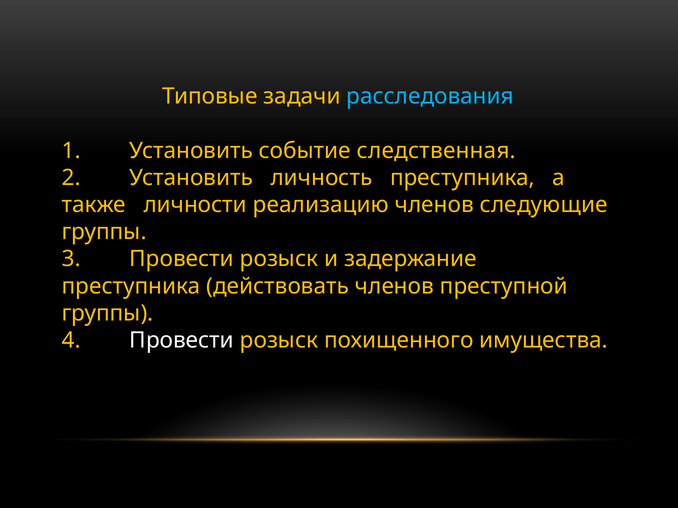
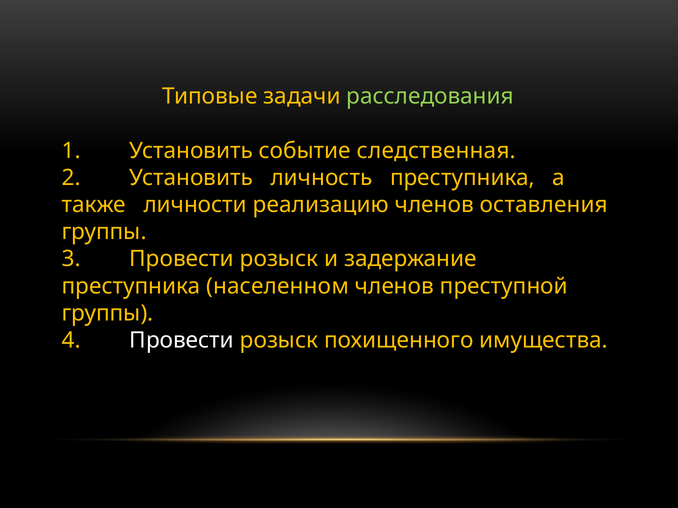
расследования colour: light blue -> light green
следующие: следующие -> оставления
действовать: действовать -> населенном
